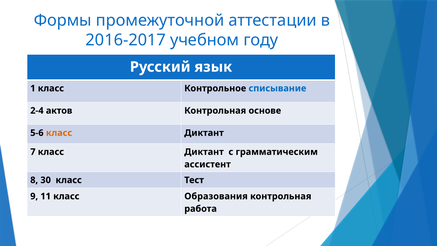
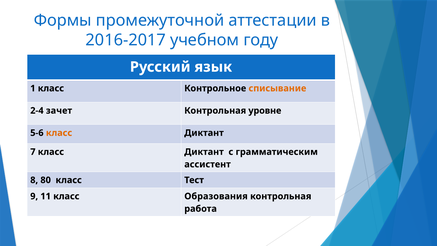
списывание colour: blue -> orange
актов: актов -> зачет
основе: основе -> уровне
30: 30 -> 80
